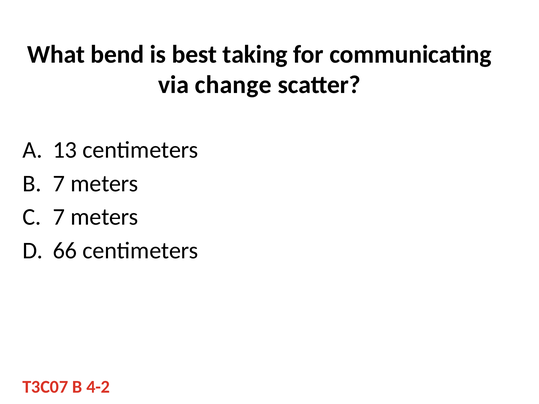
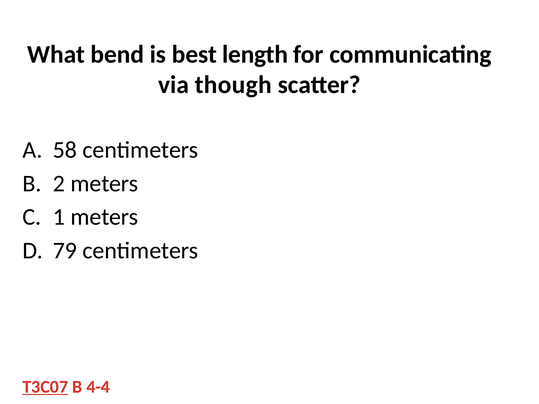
taking: taking -> length
change: change -> though
13: 13 -> 58
B 7: 7 -> 2
7 at (59, 217): 7 -> 1
66: 66 -> 79
T3C07 underline: none -> present
4-2: 4-2 -> 4-4
